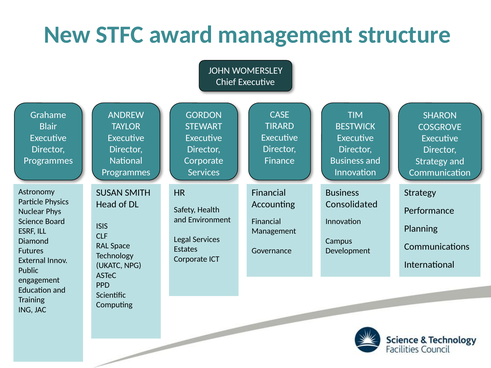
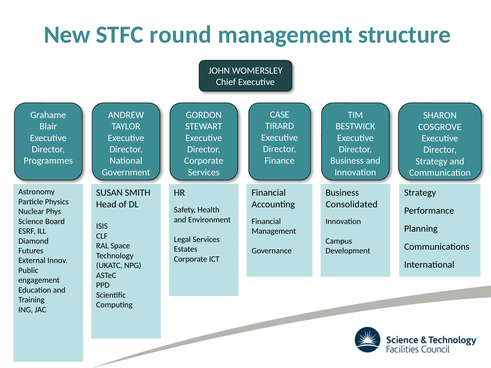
award: award -> round
Programmes at (126, 172): Programmes -> Government
